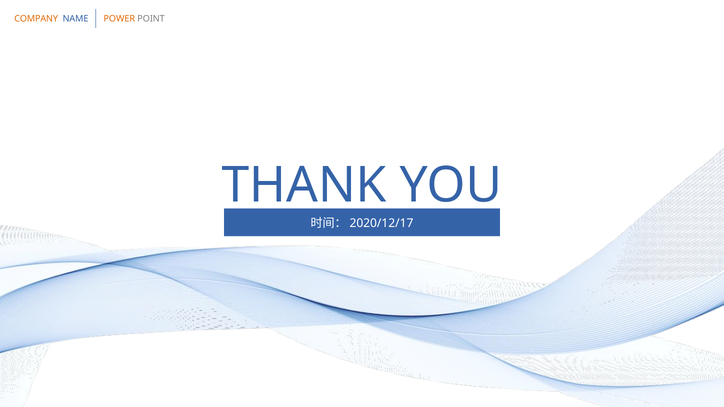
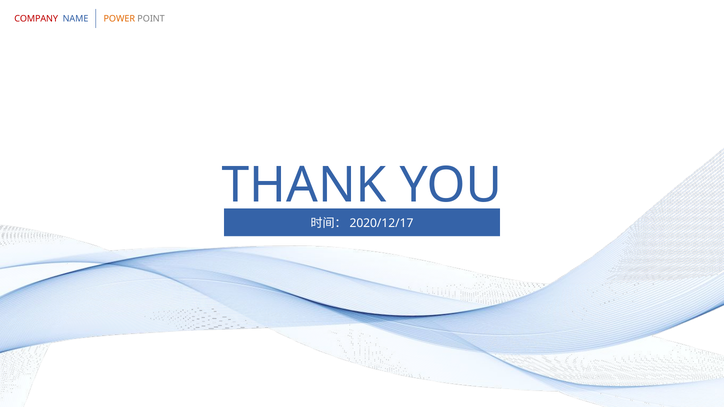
COMPANY colour: orange -> red
